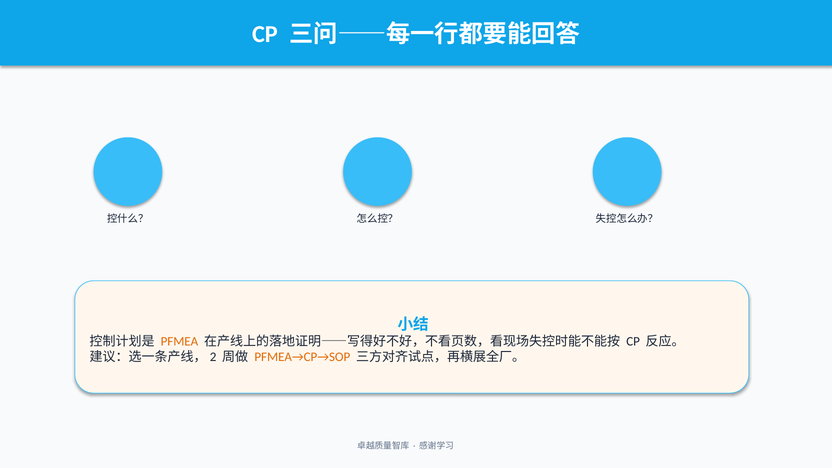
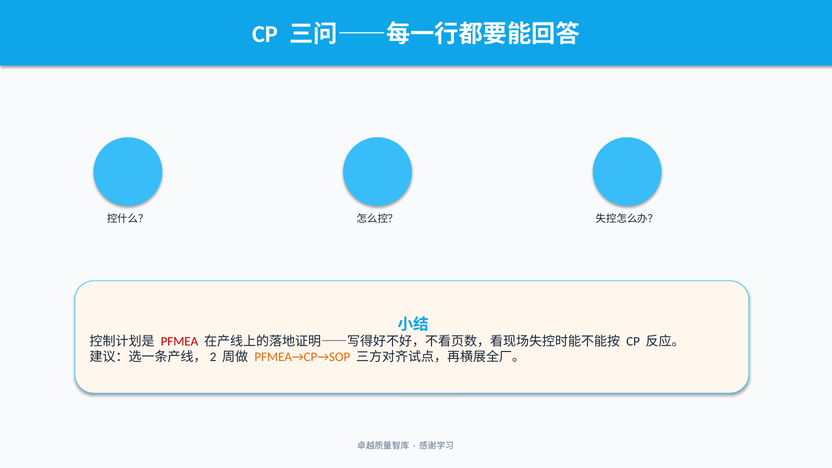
PFMEA colour: orange -> red
